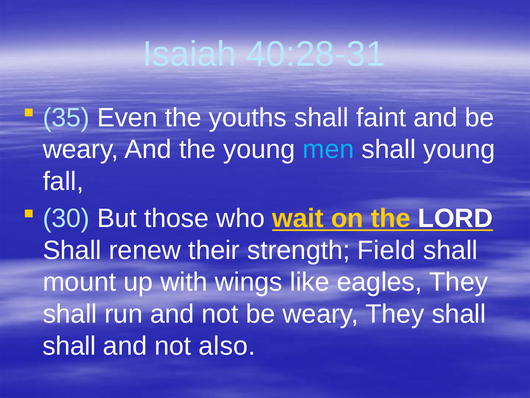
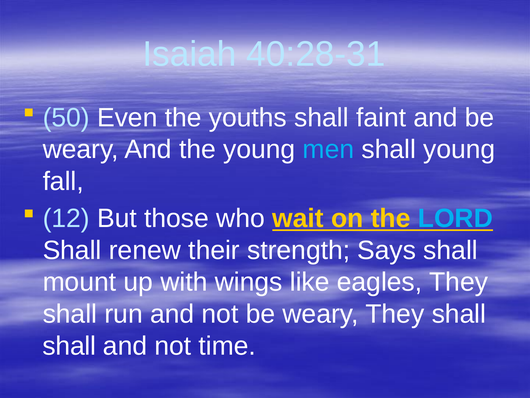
35: 35 -> 50
30: 30 -> 12
LORD colour: white -> light blue
Field: Field -> Says
also: also -> time
